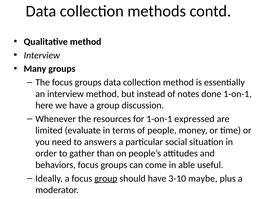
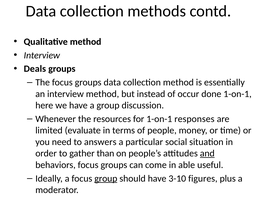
Many: Many -> Deals
notes: notes -> occur
expressed: expressed -> responses
and underline: none -> present
maybe: maybe -> figures
